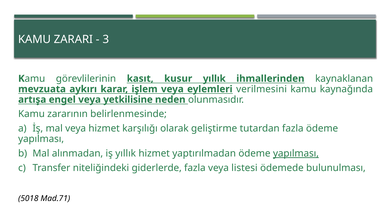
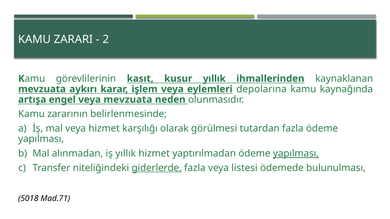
3: 3 -> 2
verilmesini: verilmesini -> depolarına
veya yetkilisine: yetkilisine -> mevzuata
geliştirme: geliştirme -> görülmesi
giderlerde underline: none -> present
